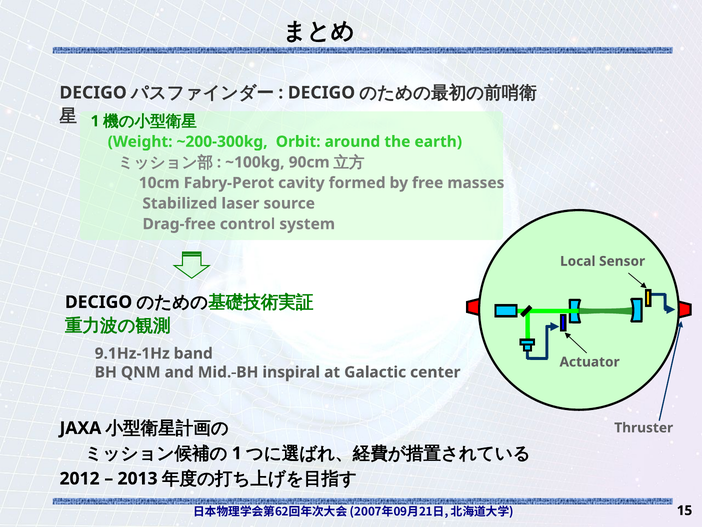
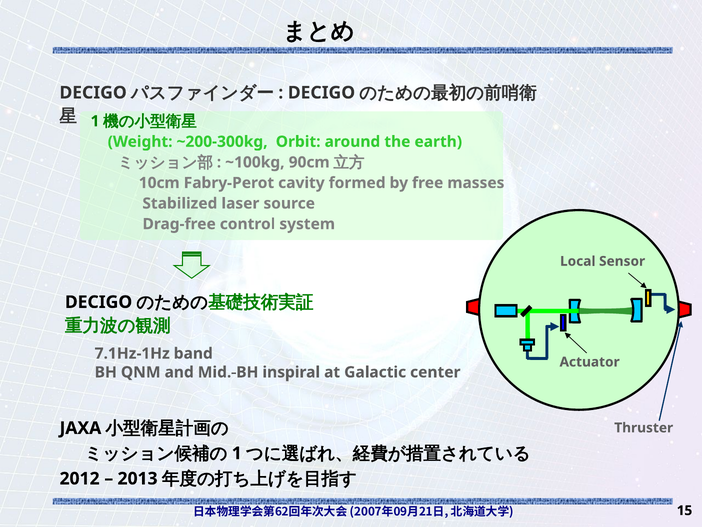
9.1Hz-1Hz: 9.1Hz-1Hz -> 7.1Hz-1Hz
